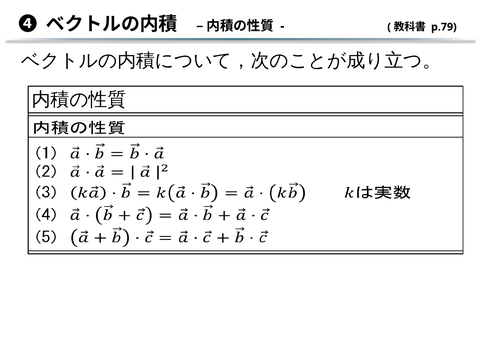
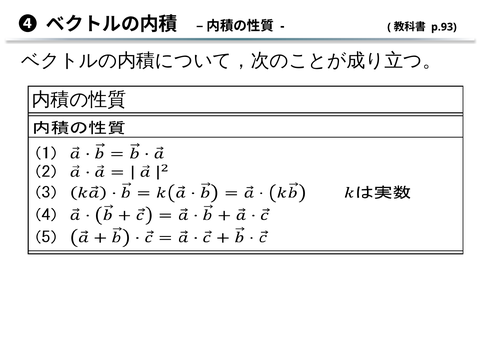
p.79: p.79 -> p.93
